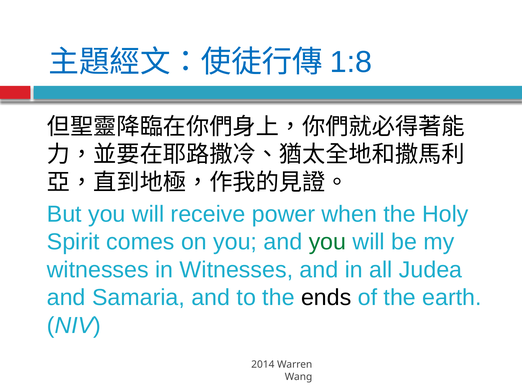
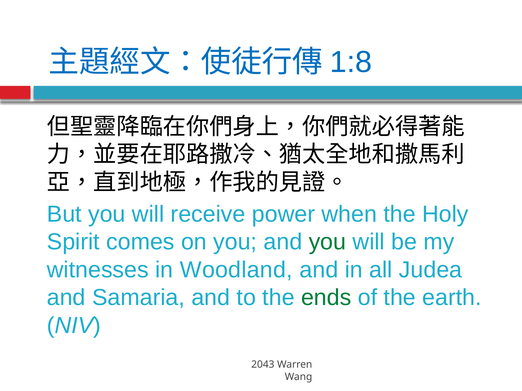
in Witnesses: Witnesses -> Woodland
ends colour: black -> green
2014: 2014 -> 2043
